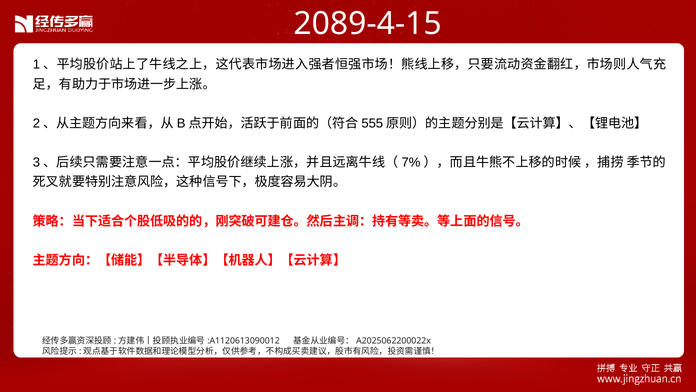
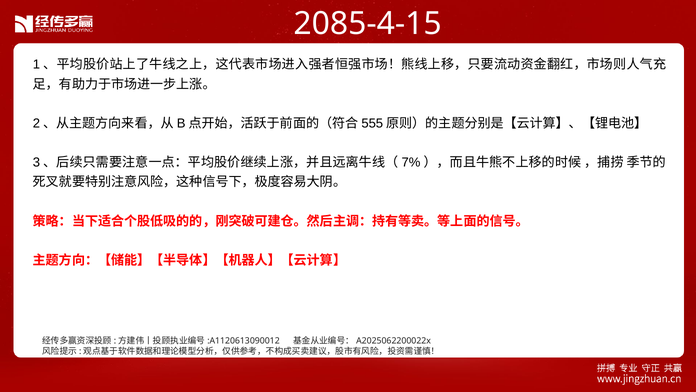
2089-4-15: 2089-4-15 -> 2085-4-15
